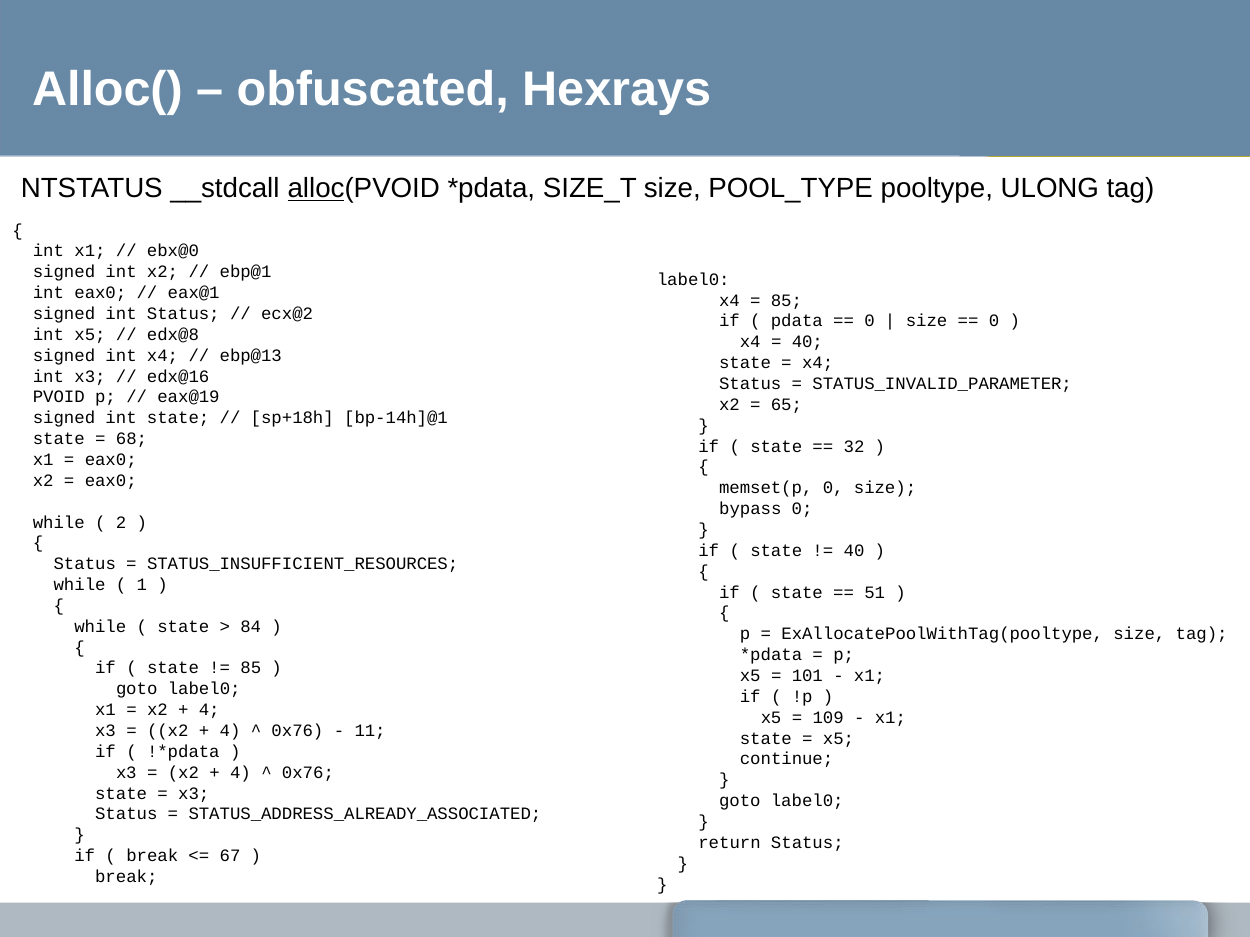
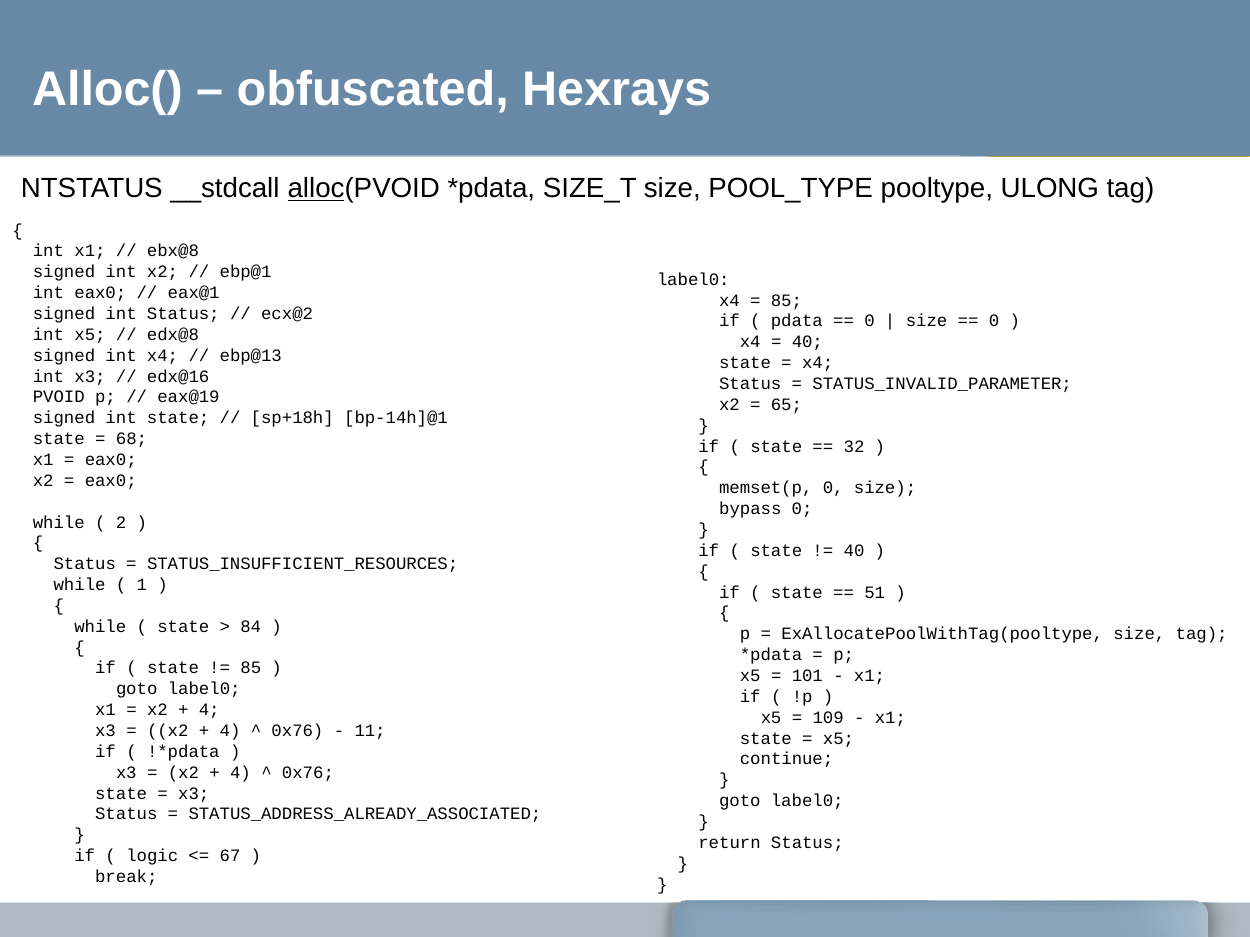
ebx@0: ebx@0 -> ebx@8
break at (152, 856): break -> logic
